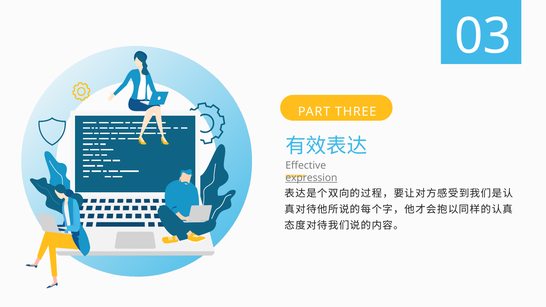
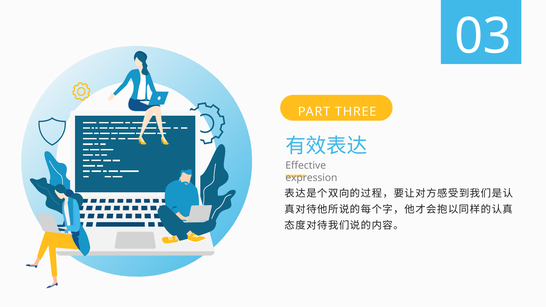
expression underline: present -> none
